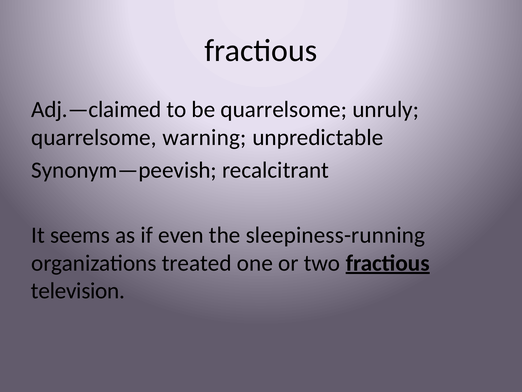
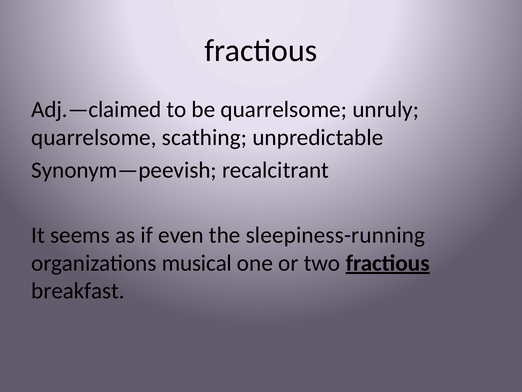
warning: warning -> scathing
treated: treated -> musical
television: television -> breakfast
